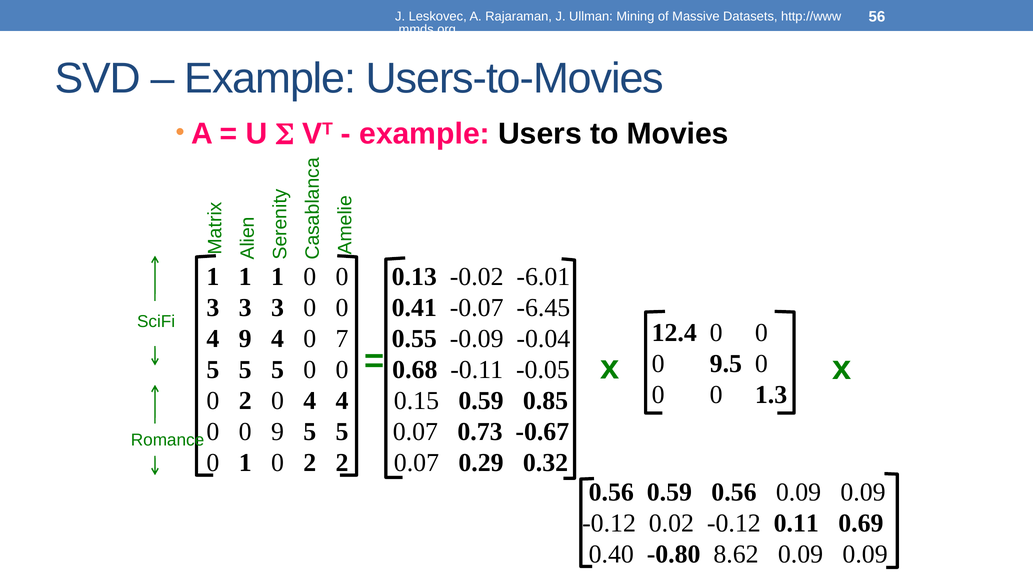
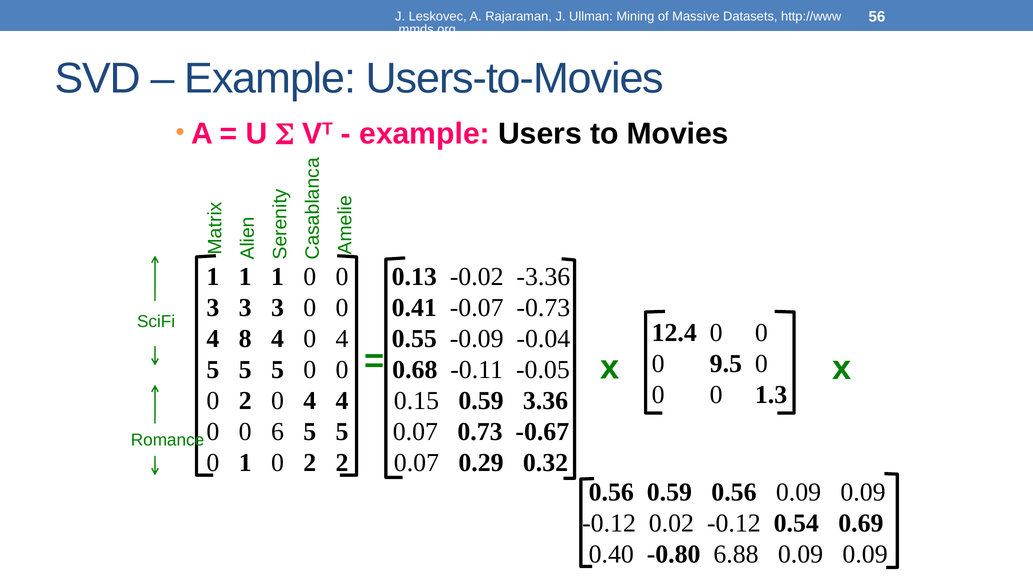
-6.01: -6.01 -> -3.36
-6.45: -6.45 -> -0.73
4 9: 9 -> 8
4 0 7: 7 -> 4
0.85: 0.85 -> 3.36
0 9: 9 -> 6
0.11: 0.11 -> 0.54
8.62: 8.62 -> 6.88
